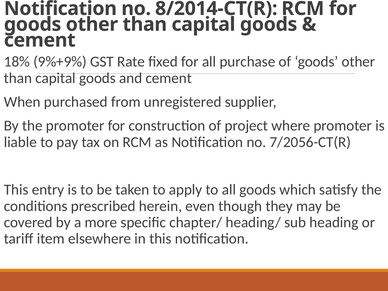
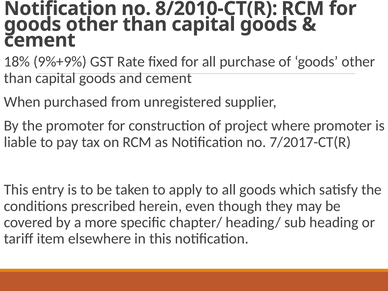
8/2014-CT(R: 8/2014-CT(R -> 8/2010-CT(R
7/2056-CT(R: 7/2056-CT(R -> 7/2017-CT(R
